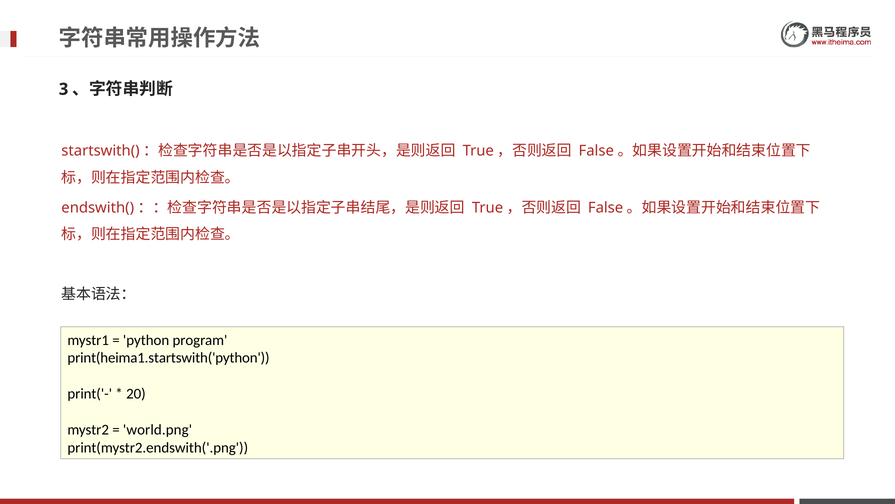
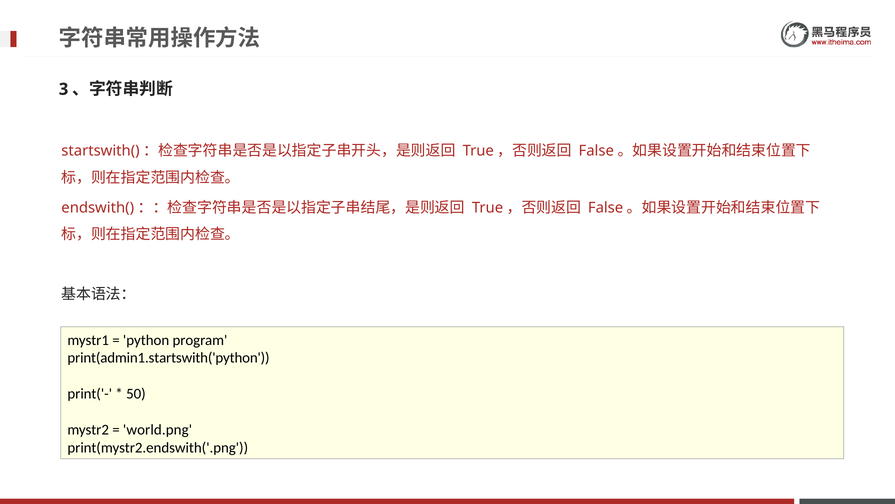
print(heima1.startswith('python: print(heima1.startswith('python -> print(admin1.startswith('python
20: 20 -> 50
